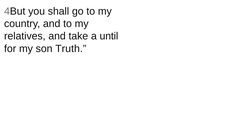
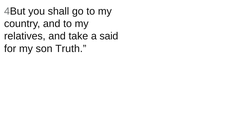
until: until -> said
